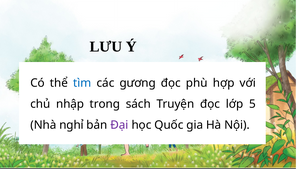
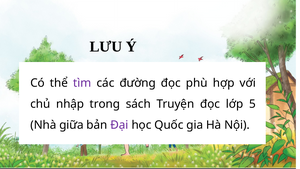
tìm colour: blue -> purple
gương: gương -> đường
nghỉ: nghỉ -> giữa
